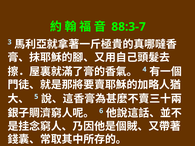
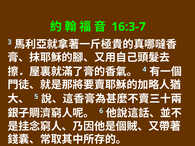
88:3-7: 88:3-7 -> 16:3-7
